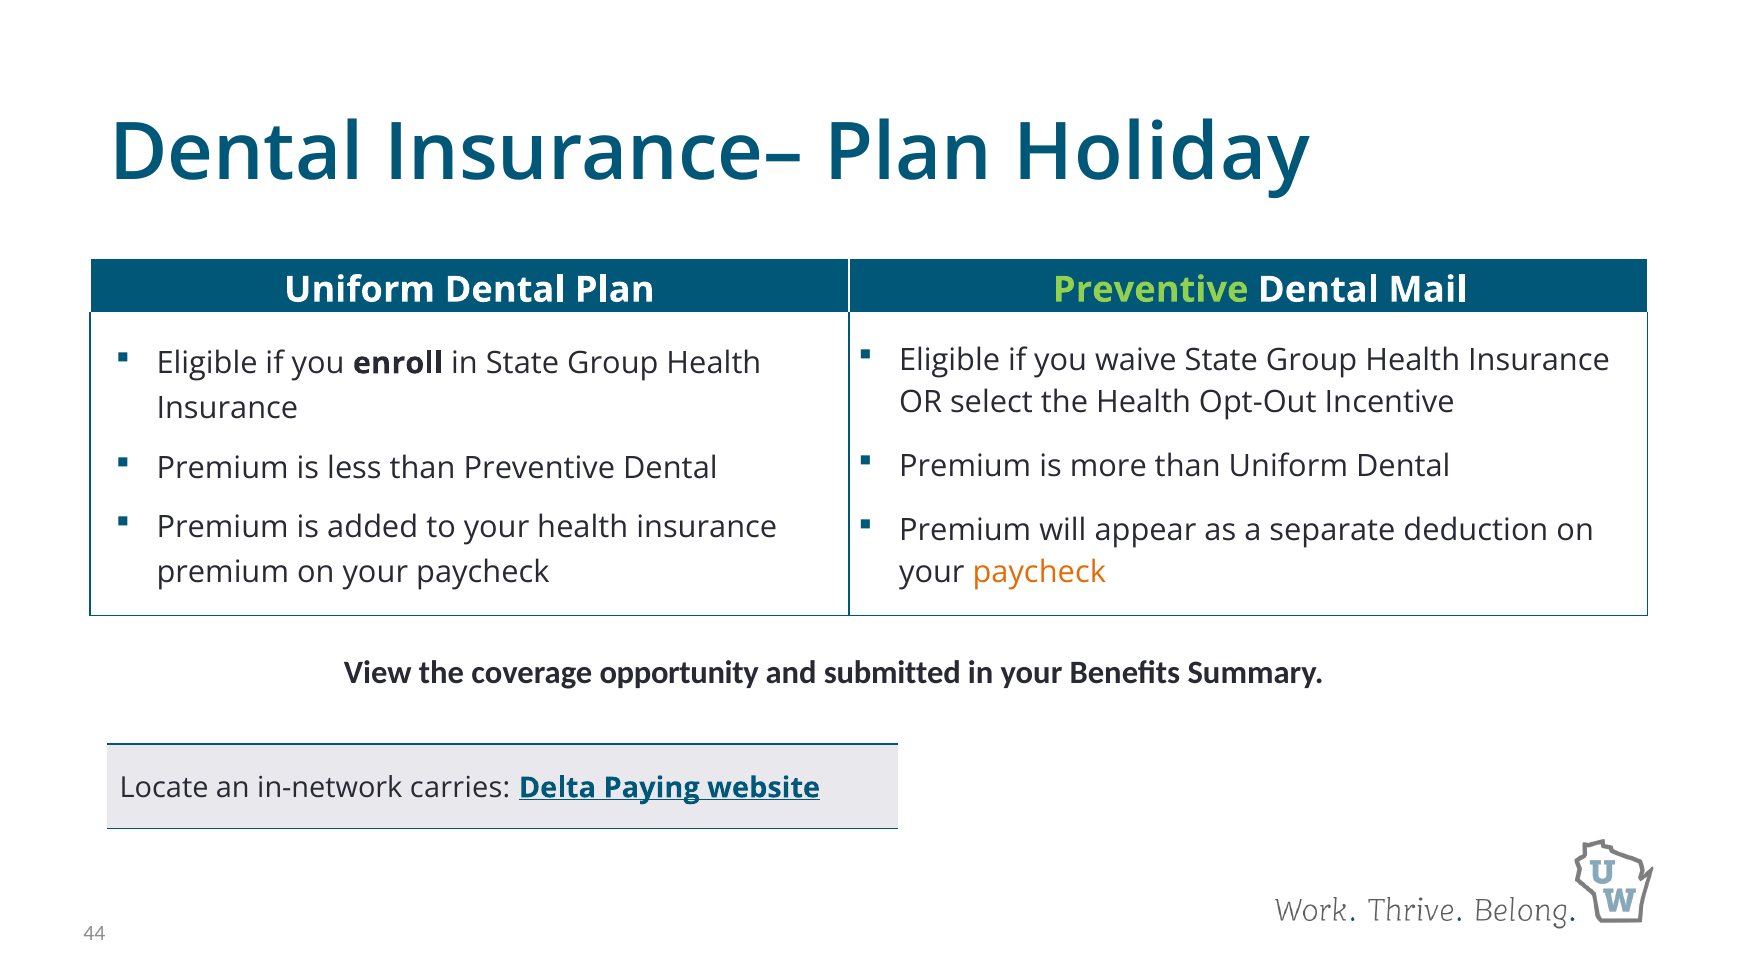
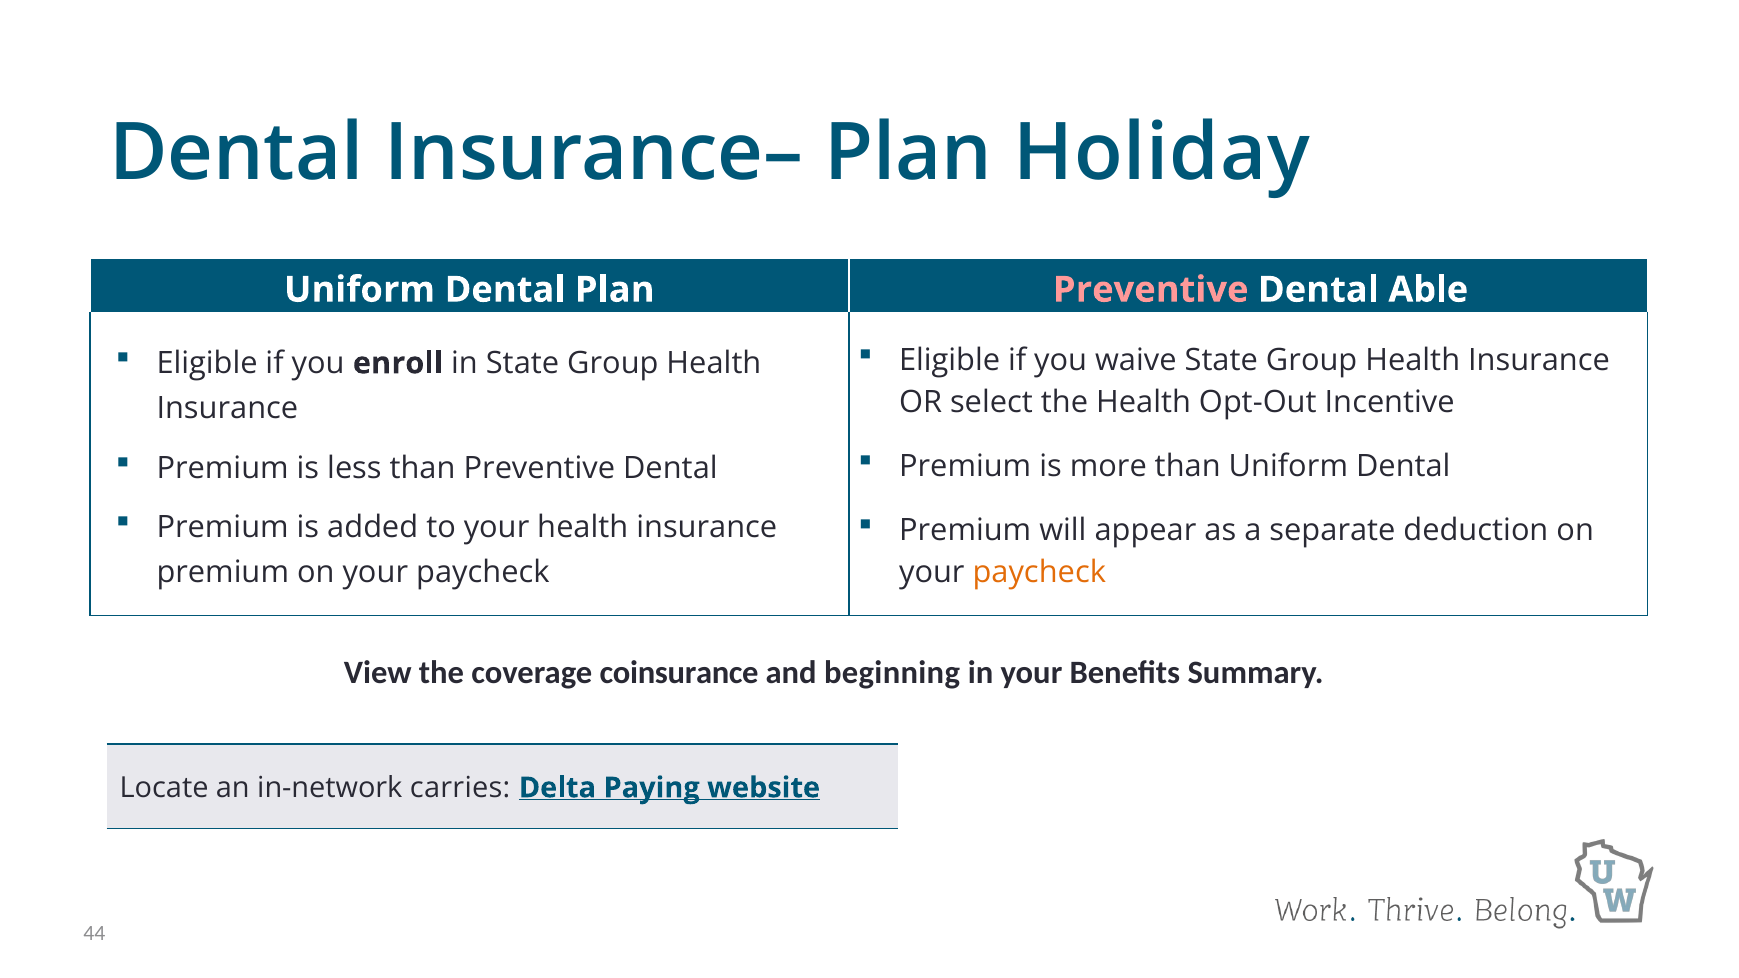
Preventive at (1151, 290) colour: light green -> pink
Mail: Mail -> Able
opportunity: opportunity -> coinsurance
submitted: submitted -> beginning
